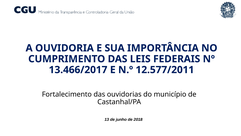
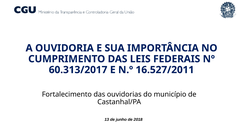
13.466/2017: 13.466/2017 -> 60.313/2017
12.577/2011: 12.577/2011 -> 16.527/2011
